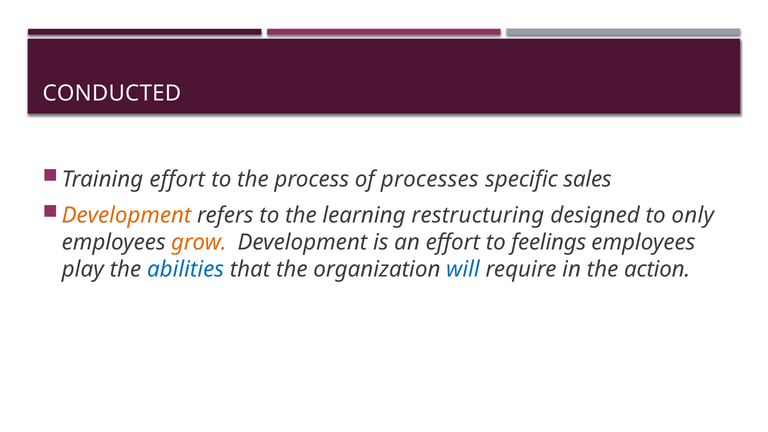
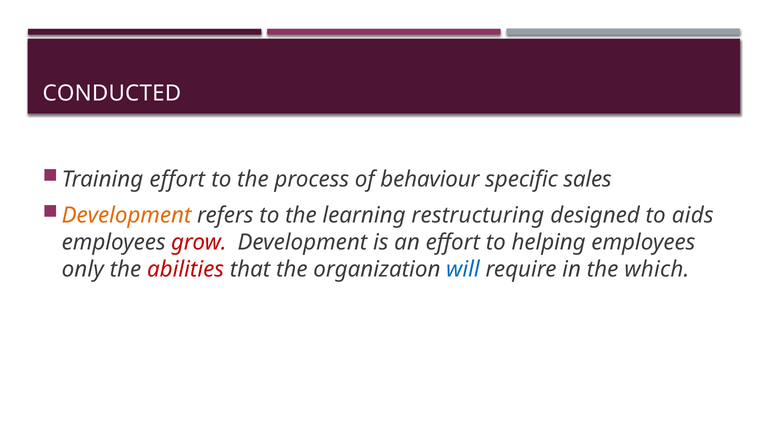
processes: processes -> behaviour
only: only -> aids
grow colour: orange -> red
feelings: feelings -> helping
play: play -> only
abilities colour: blue -> red
action: action -> which
